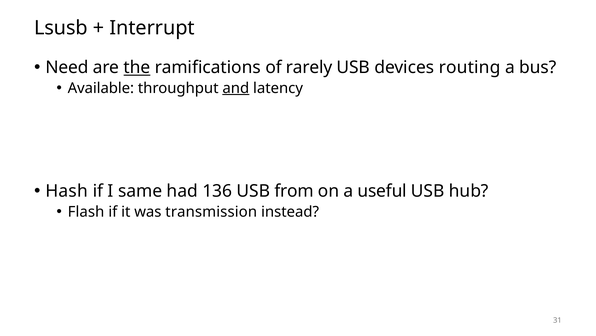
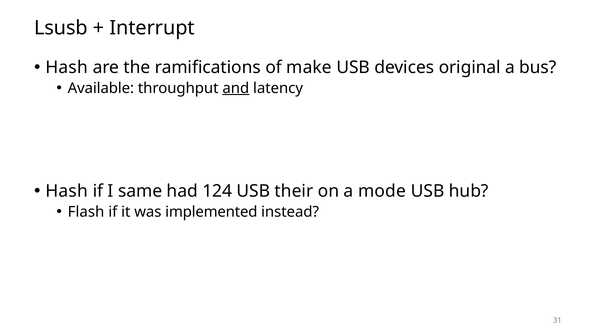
Need at (67, 67): Need -> Hash
the underline: present -> none
rarely: rarely -> make
routing: routing -> original
136: 136 -> 124
from: from -> their
useful: useful -> mode
transmission: transmission -> implemented
